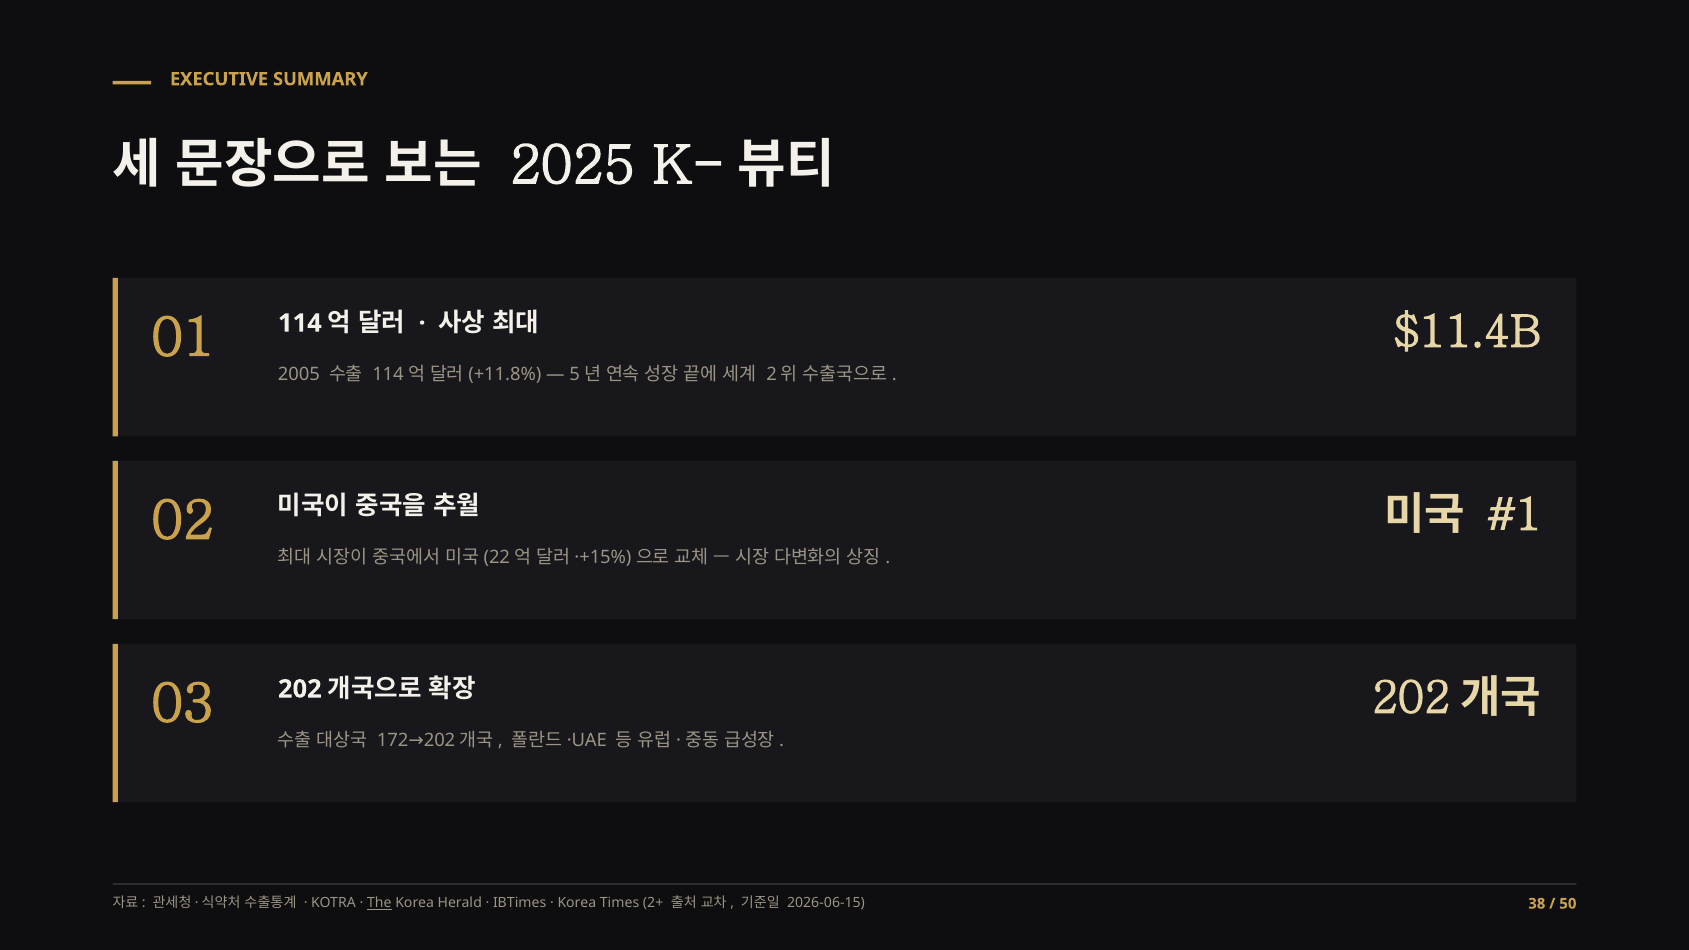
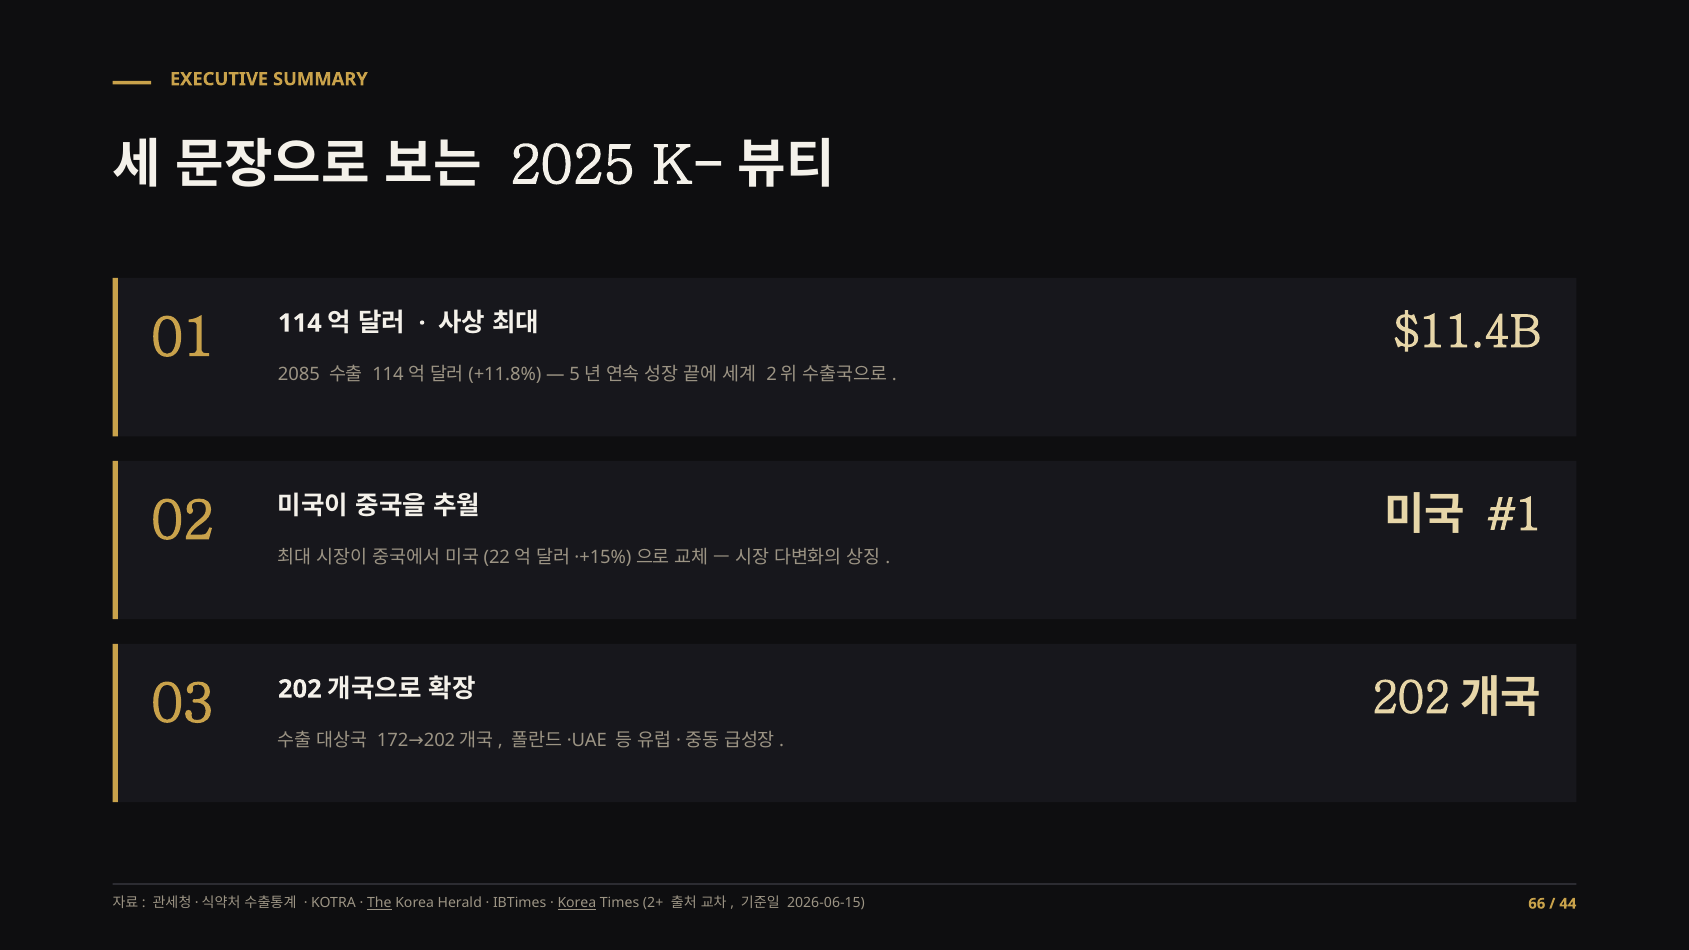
2005: 2005 -> 2085
Korea at (577, 903) underline: none -> present
38: 38 -> 66
50: 50 -> 44
